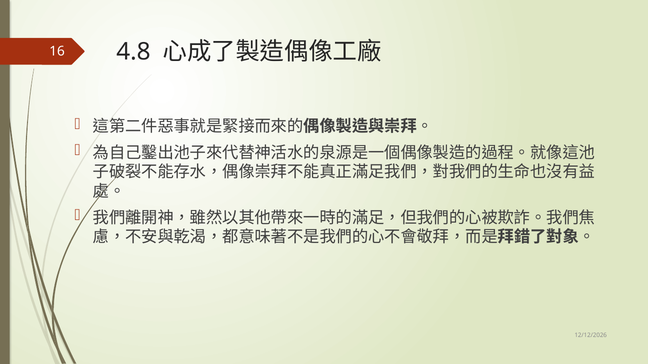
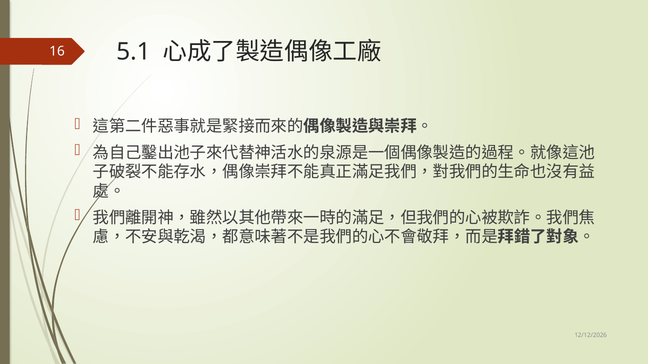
4.8: 4.8 -> 5.1
